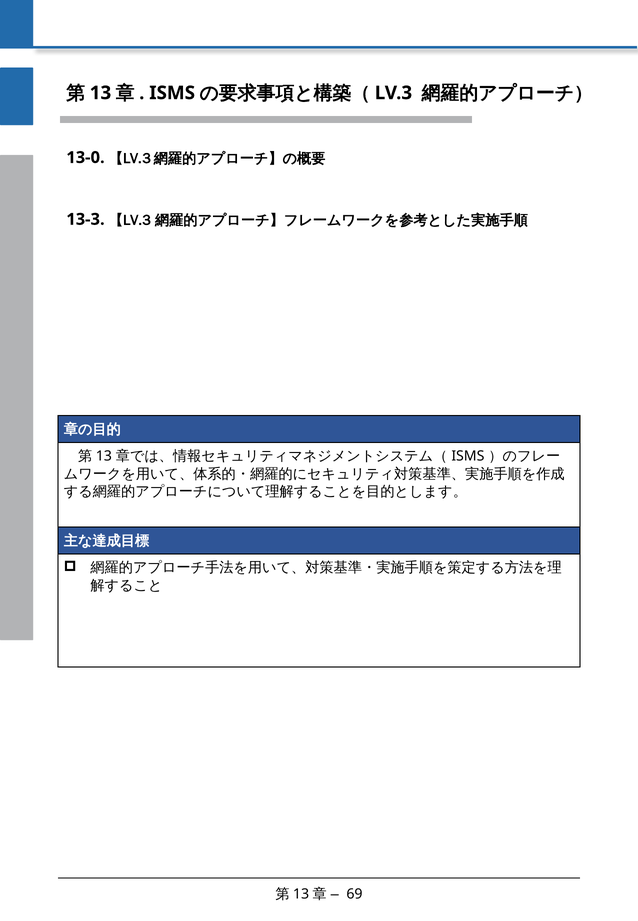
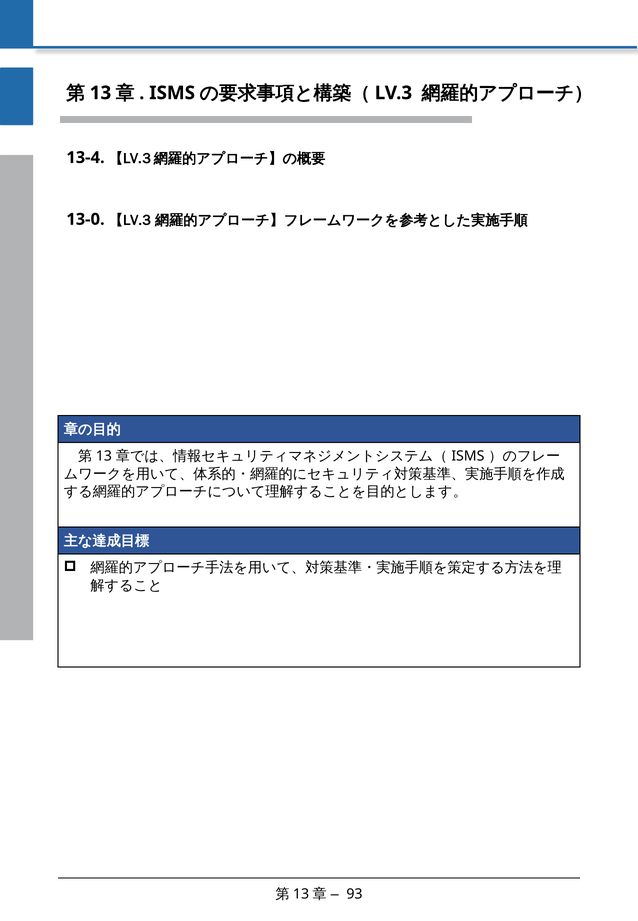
13-0: 13-0 -> 13-4
13-3: 13-3 -> 13-0
69: 69 -> 93
